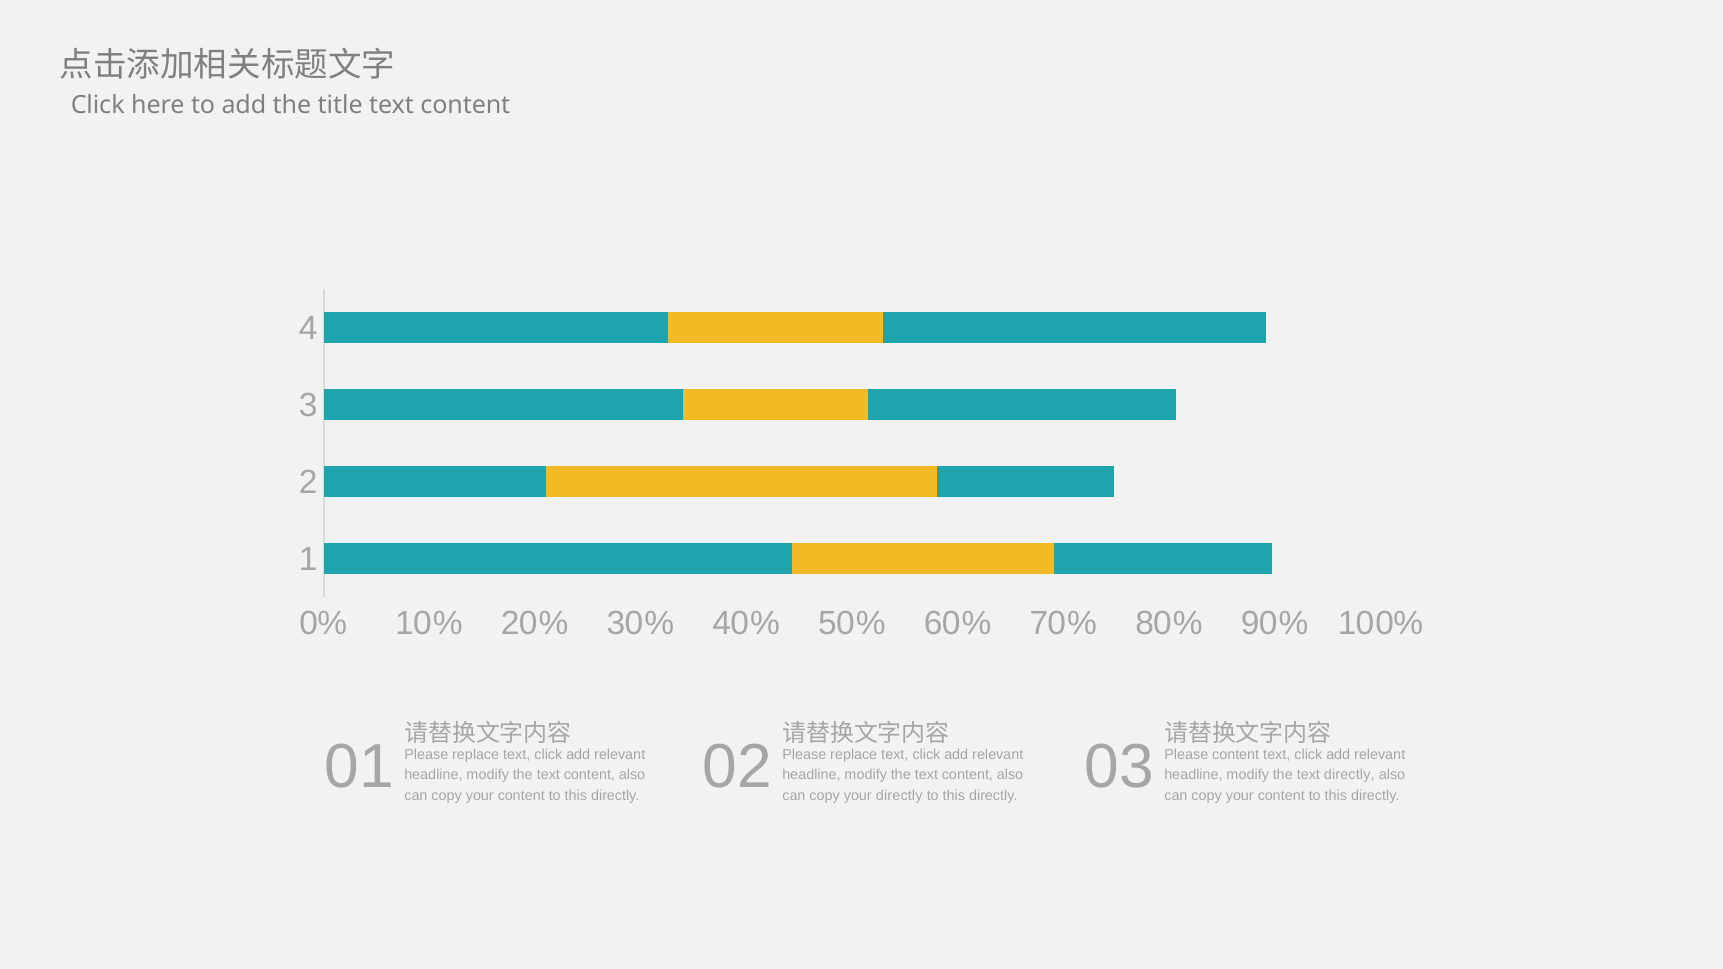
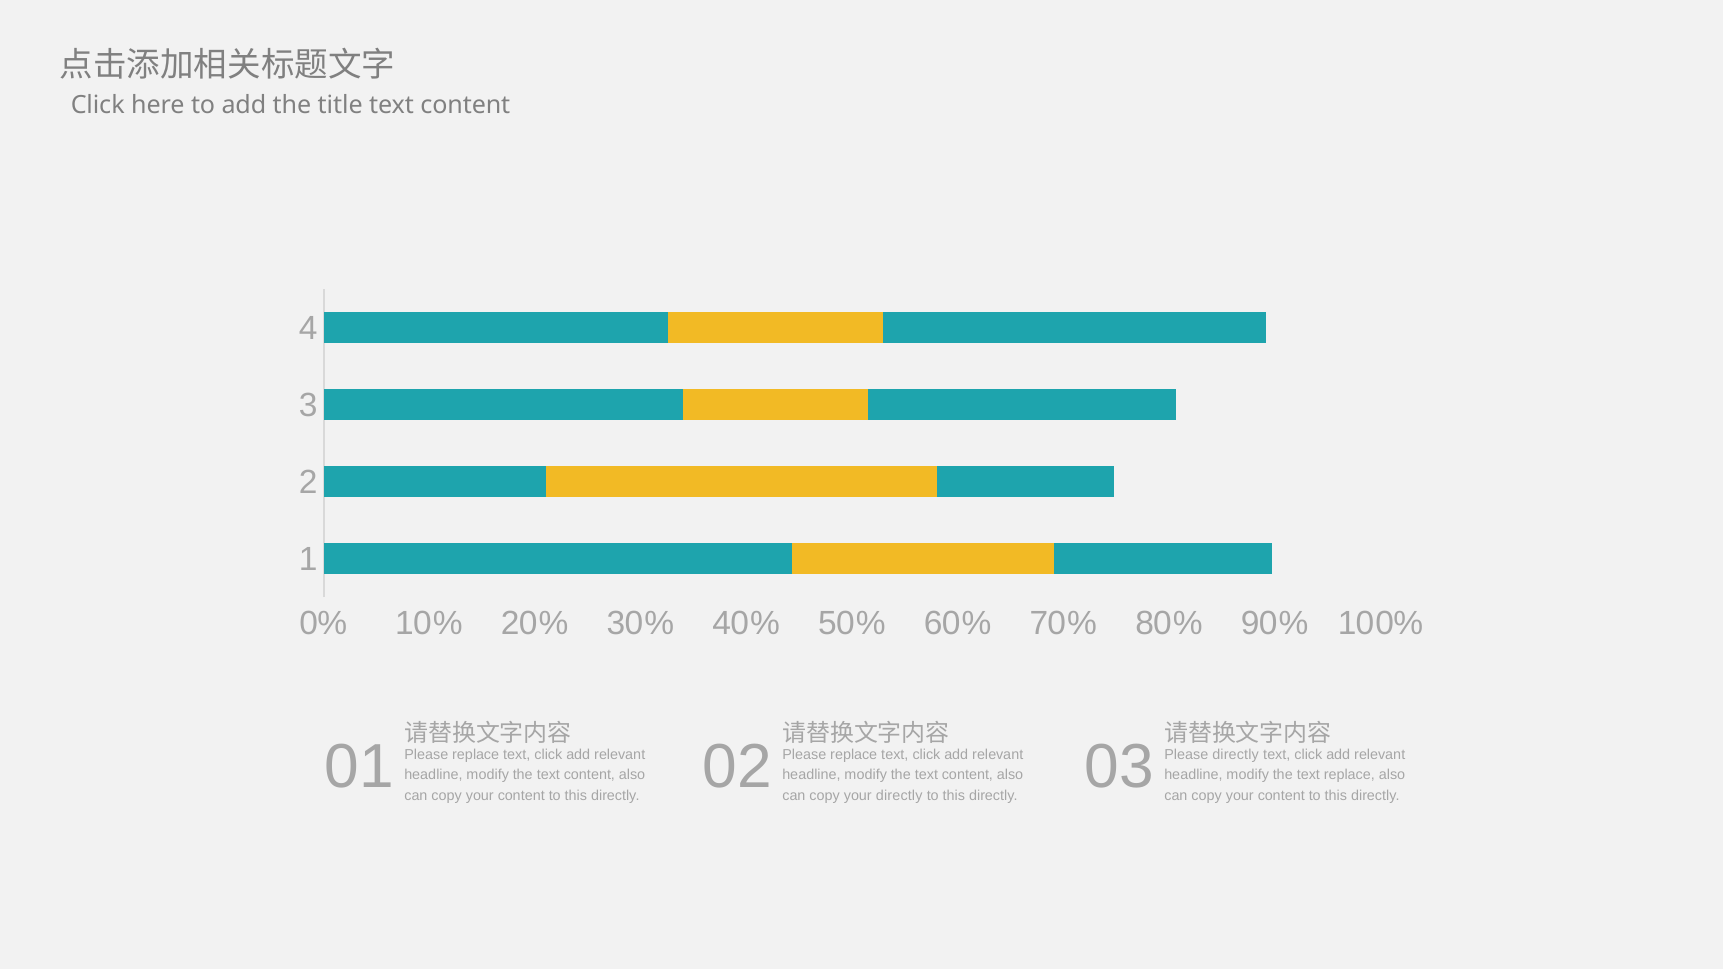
Please content: content -> directly
text directly: directly -> replace
